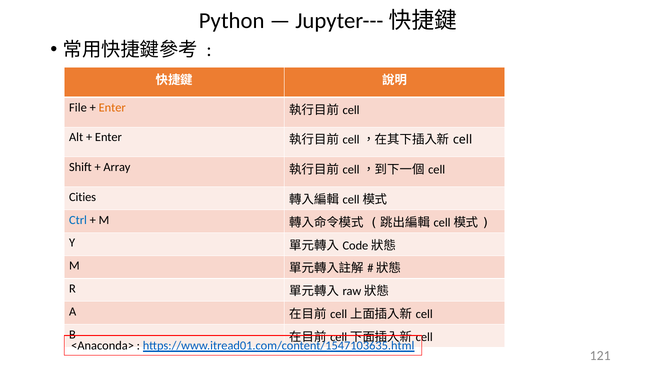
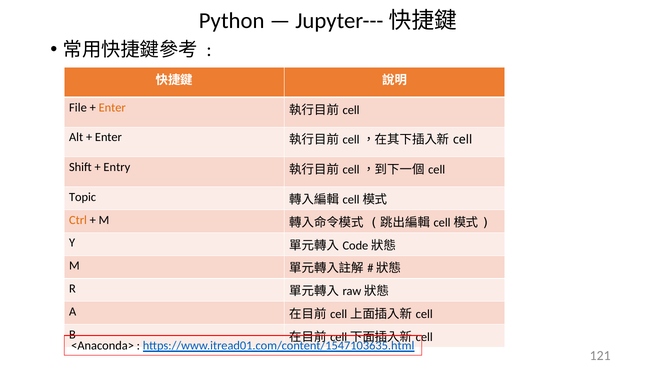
Array: Array -> Entry
Cities: Cities -> Topic
Ctrl colour: blue -> orange
